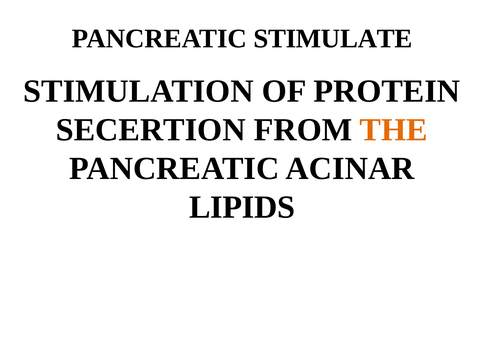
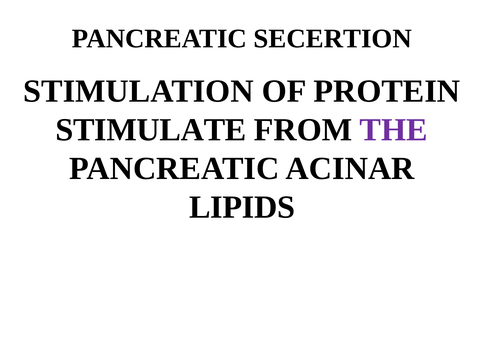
STIMULATE: STIMULATE -> SECERTION
SECERTION: SECERTION -> STIMULATE
THE colour: orange -> purple
